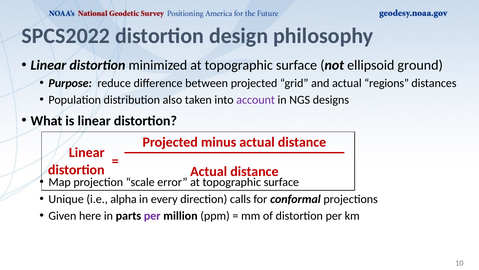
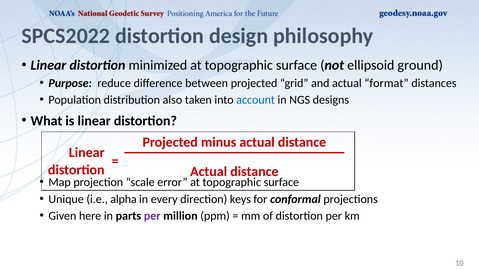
regions: regions -> format
account colour: purple -> blue
calls: calls -> keys
